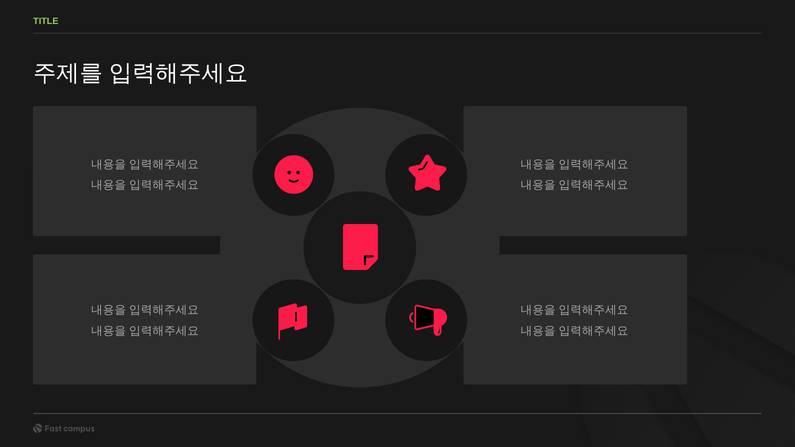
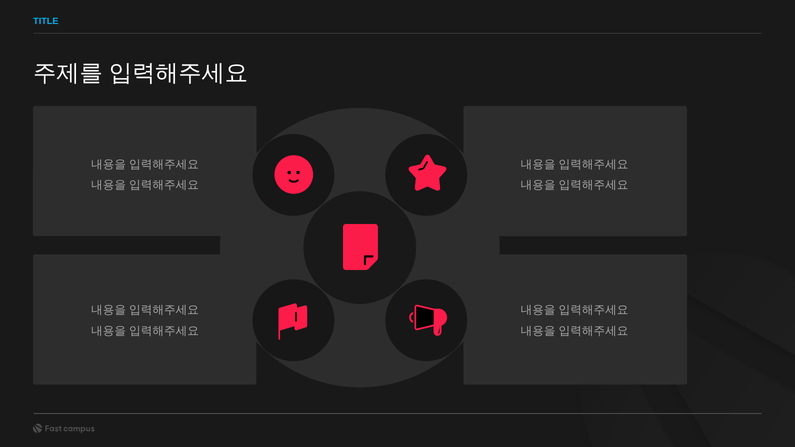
TITLE colour: light green -> light blue
